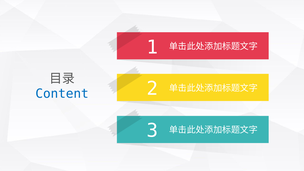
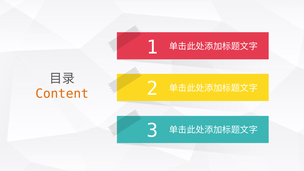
Content colour: blue -> orange
